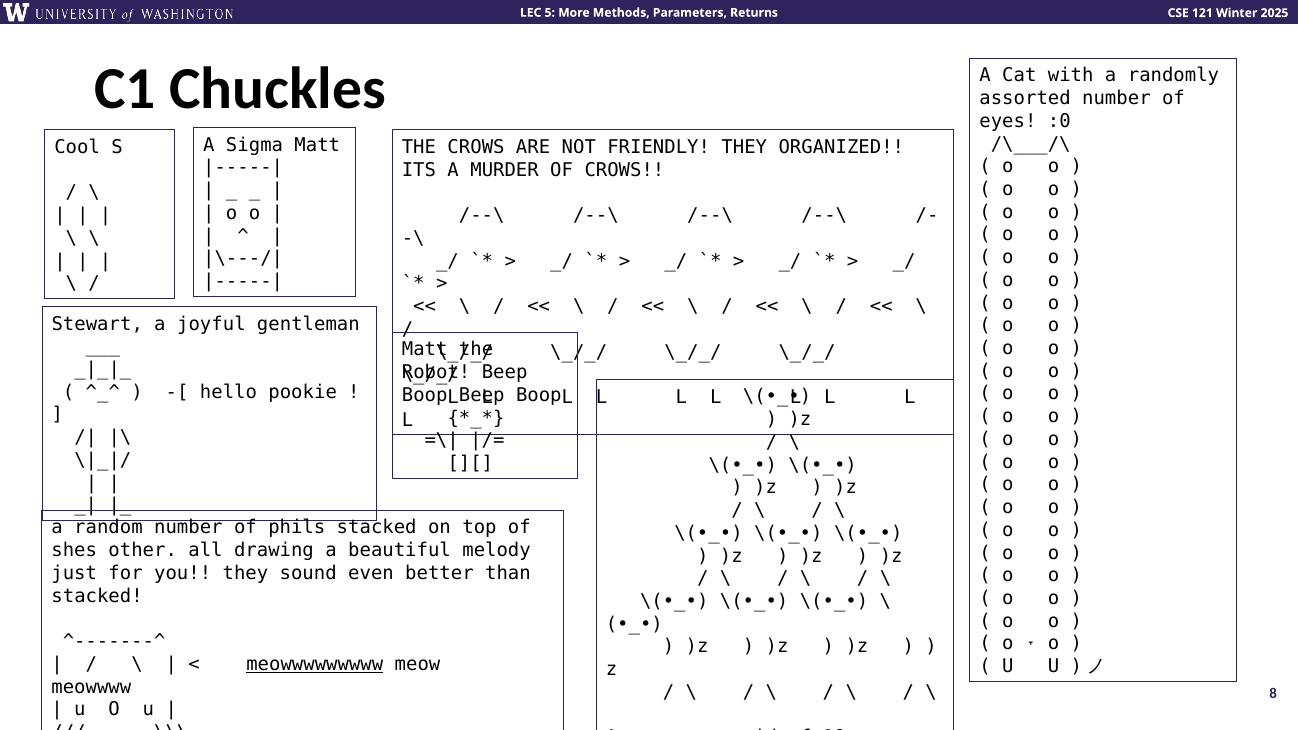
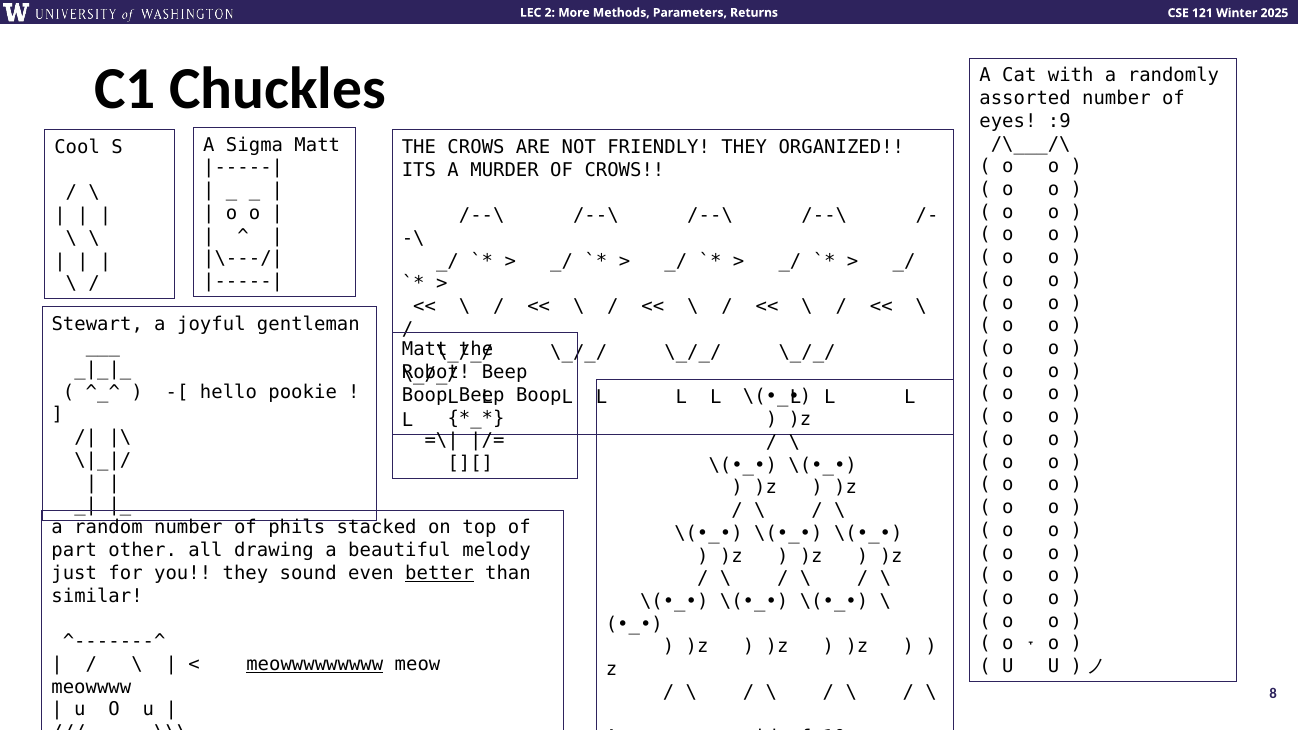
5: 5 -> 2
:0: :0 -> :9
shes: shes -> part
better underline: none -> present
stacked at (97, 596): stacked -> similar
